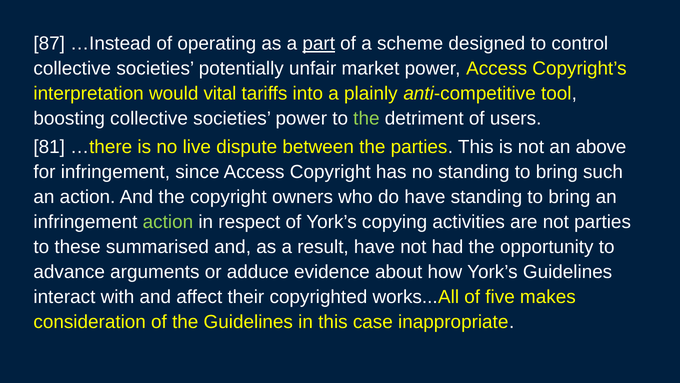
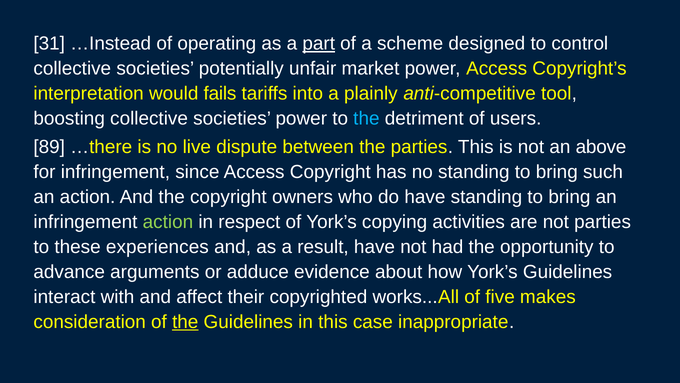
87: 87 -> 31
vital: vital -> fails
the at (366, 118) colour: light green -> light blue
81: 81 -> 89
summarised: summarised -> experiences
the at (185, 322) underline: none -> present
